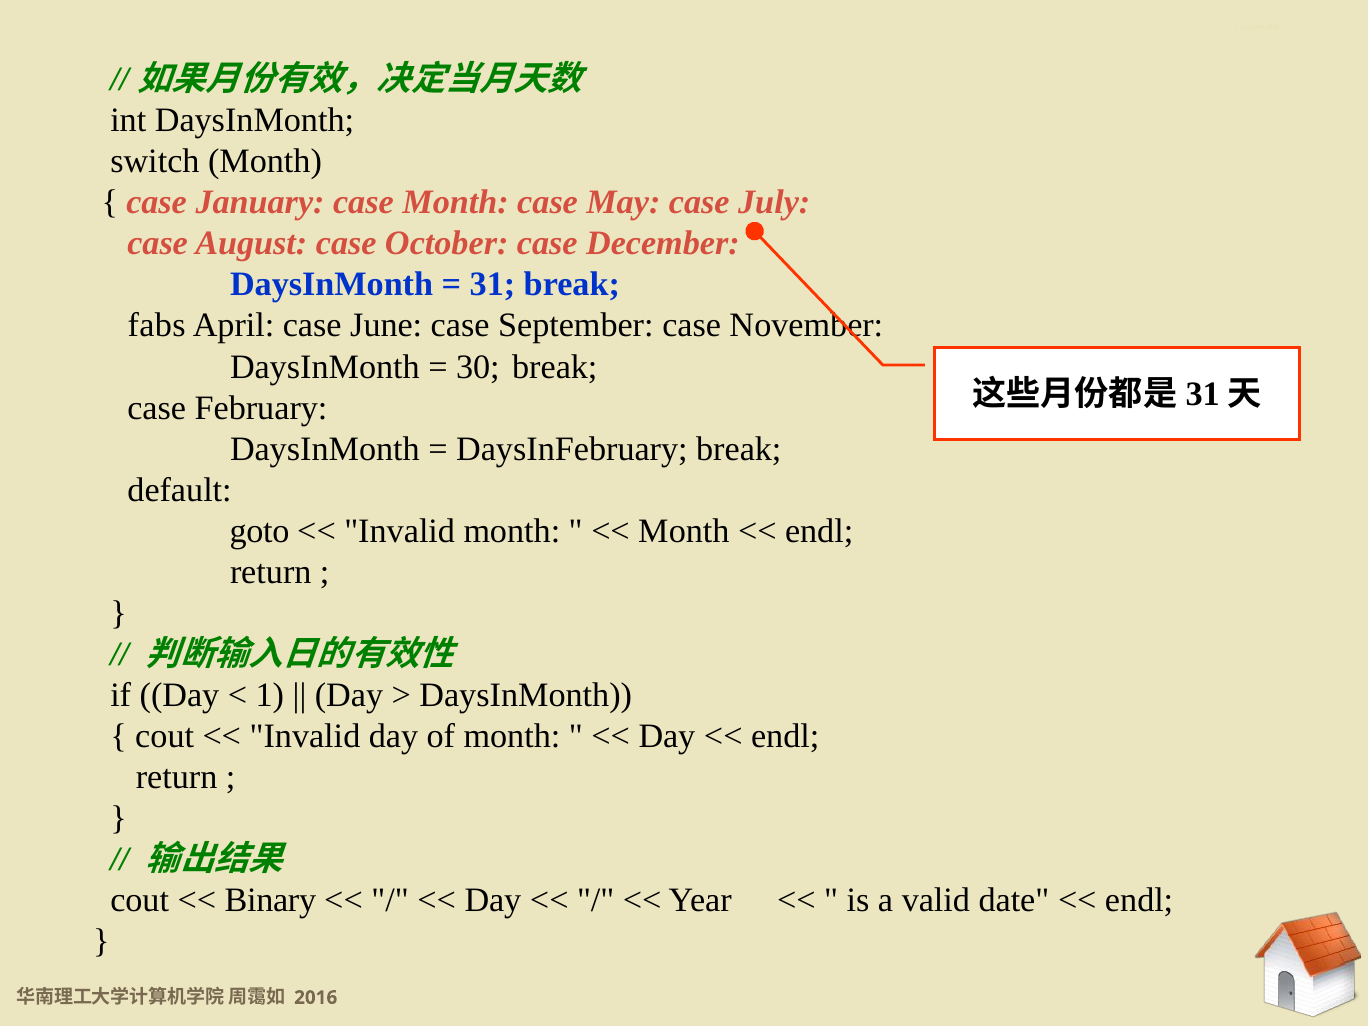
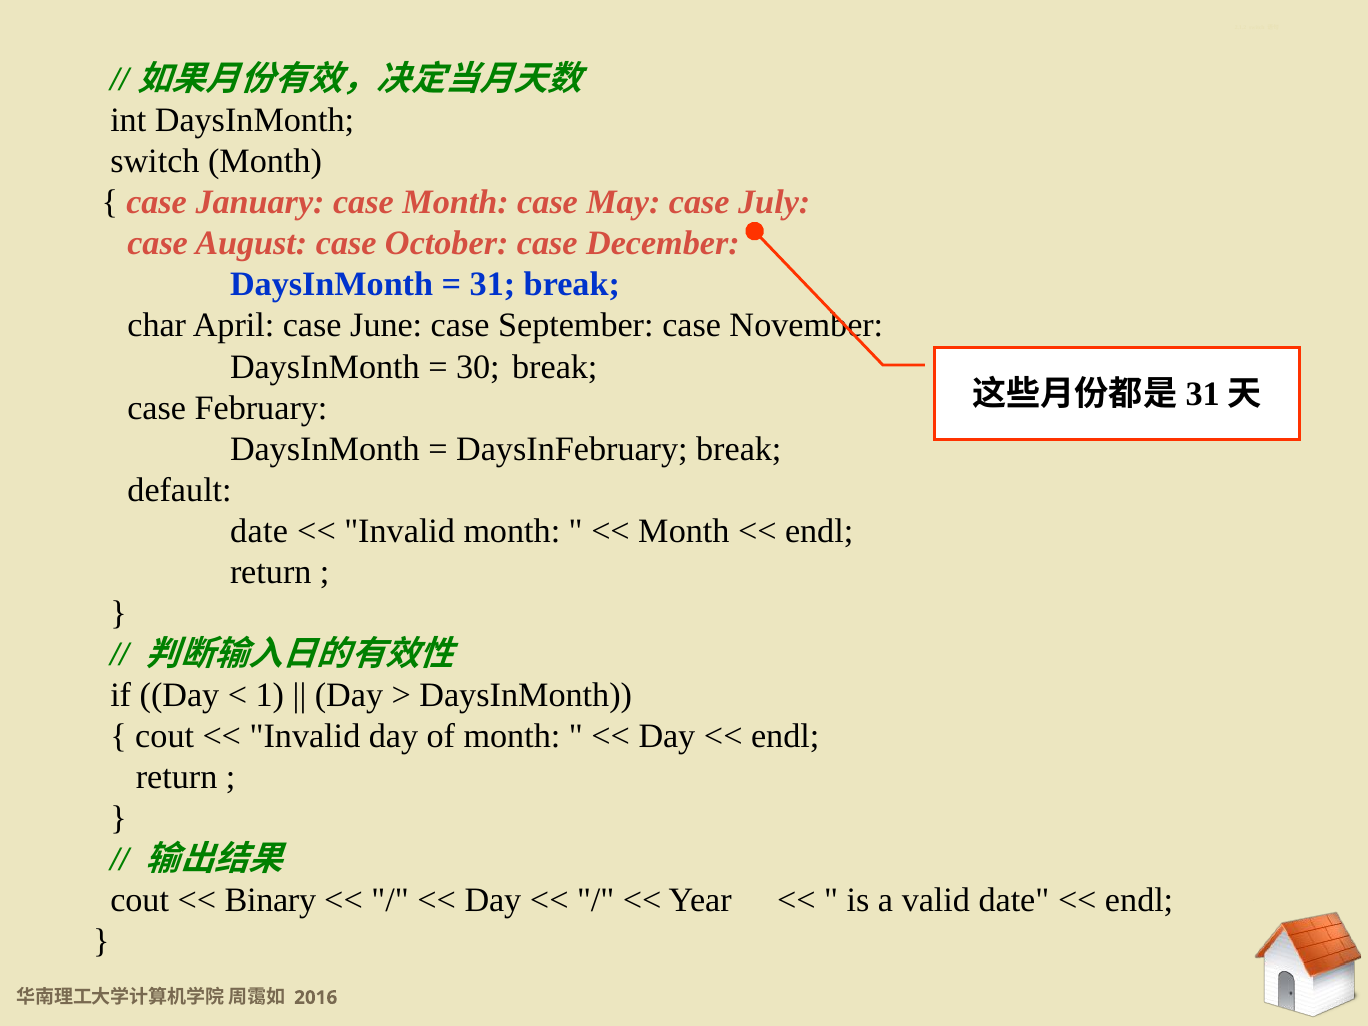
fabs: fabs -> char
goto at (260, 531): goto -> date
